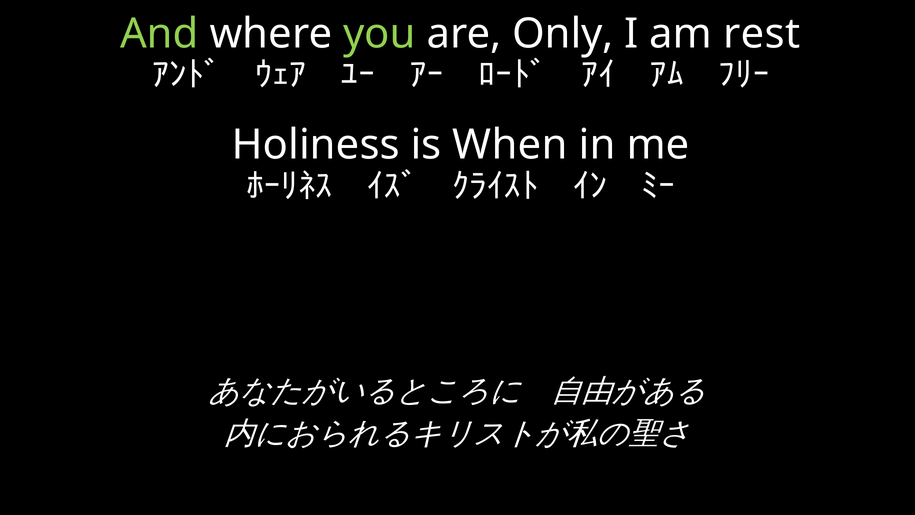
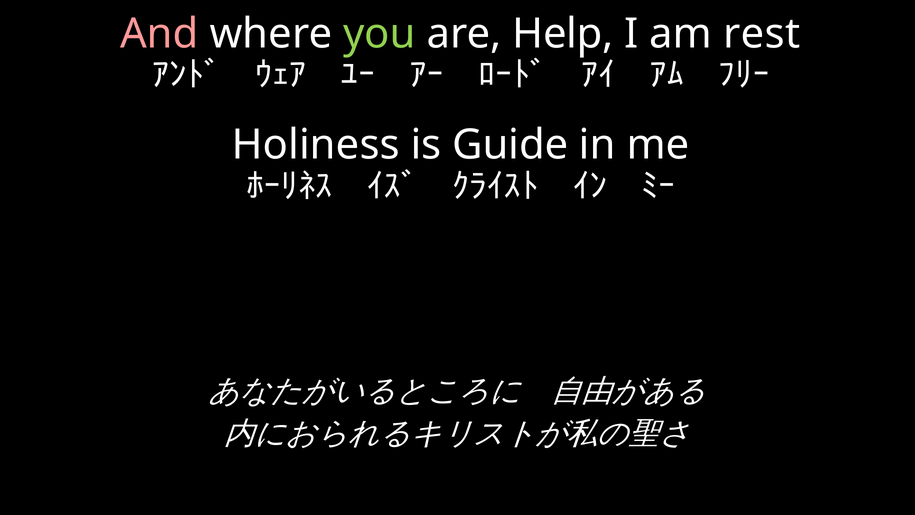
And colour: light green -> pink
Only: Only -> Help
When: When -> Guide
